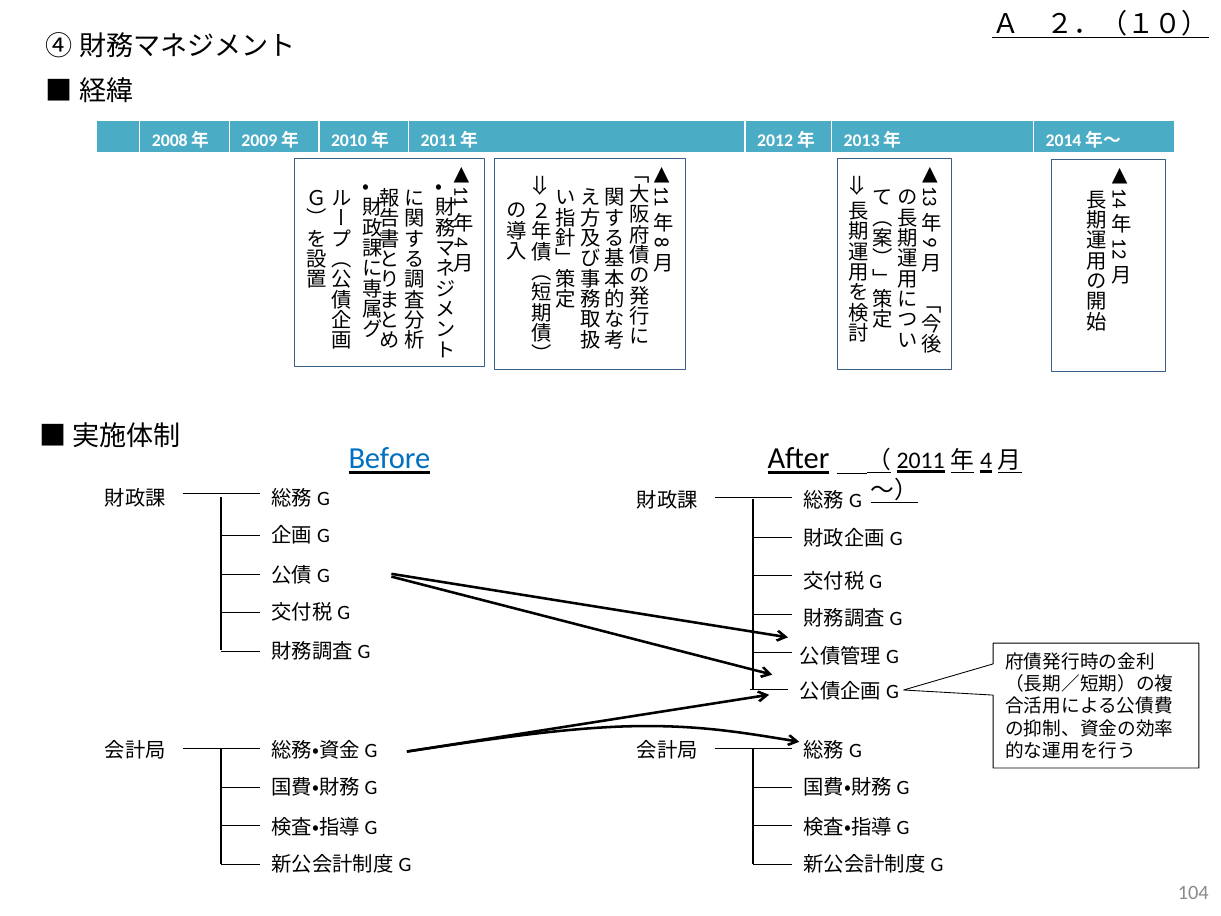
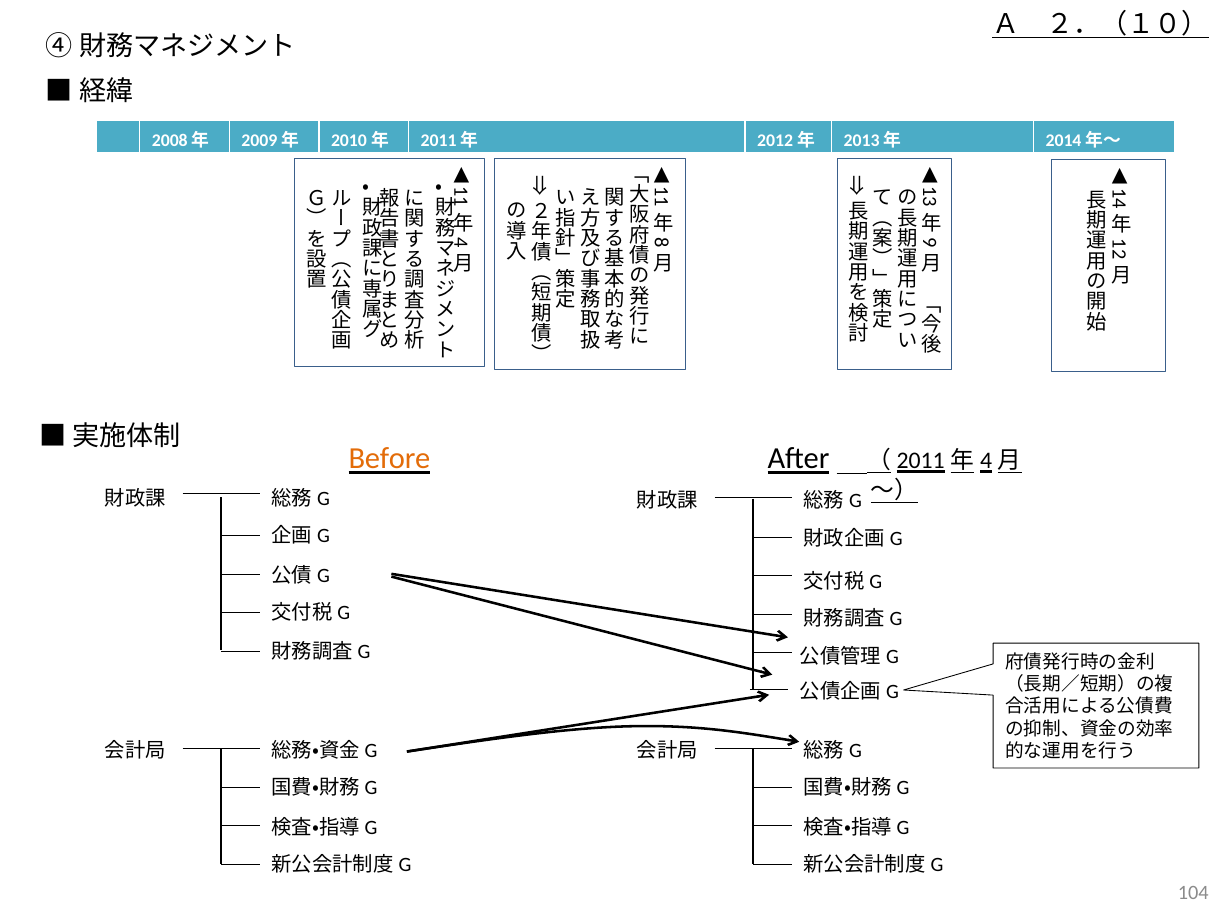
Before colour: blue -> orange
